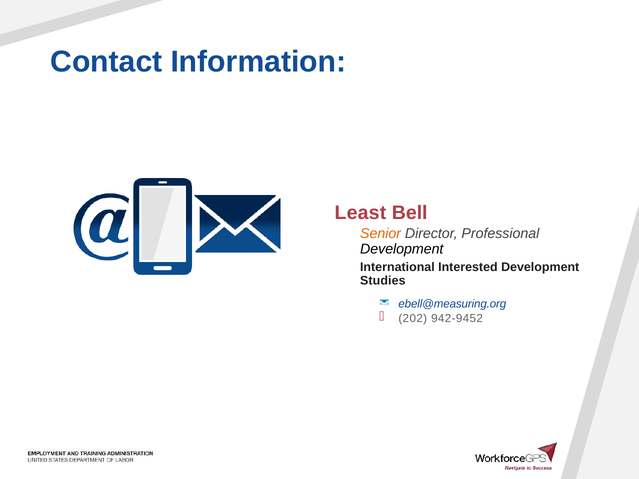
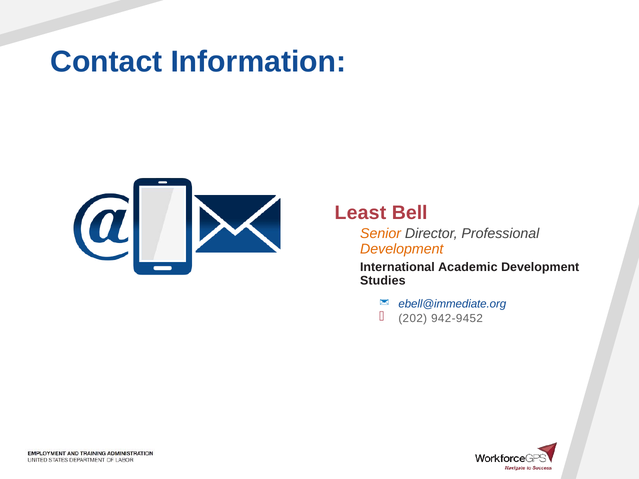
Development at (402, 249) colour: black -> orange
Interested: Interested -> Academic
ebell@measuring.org: ebell@measuring.org -> ebell@immediate.org
